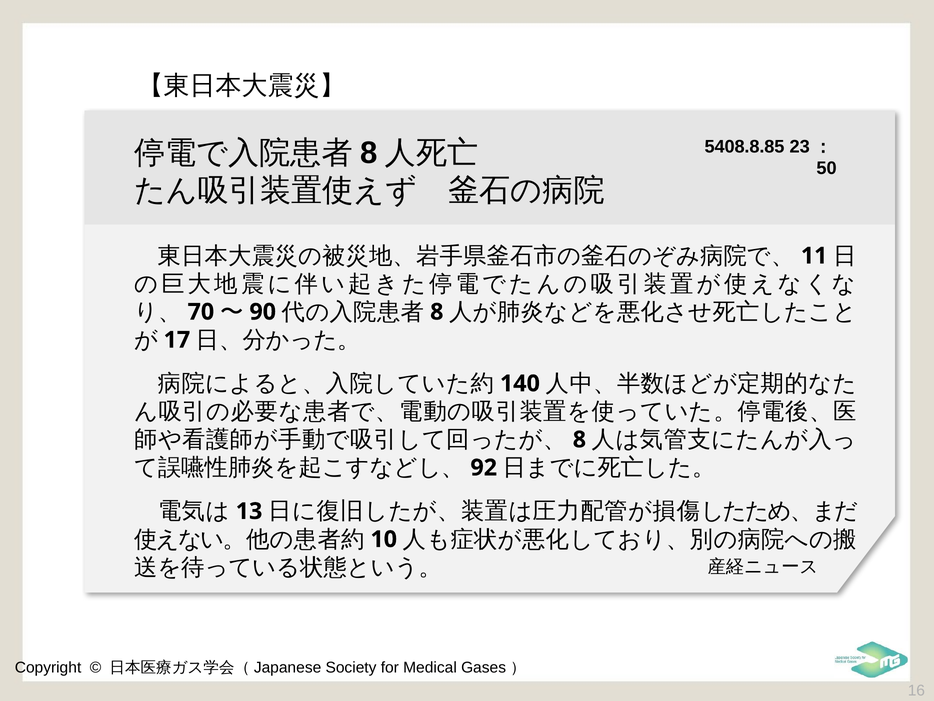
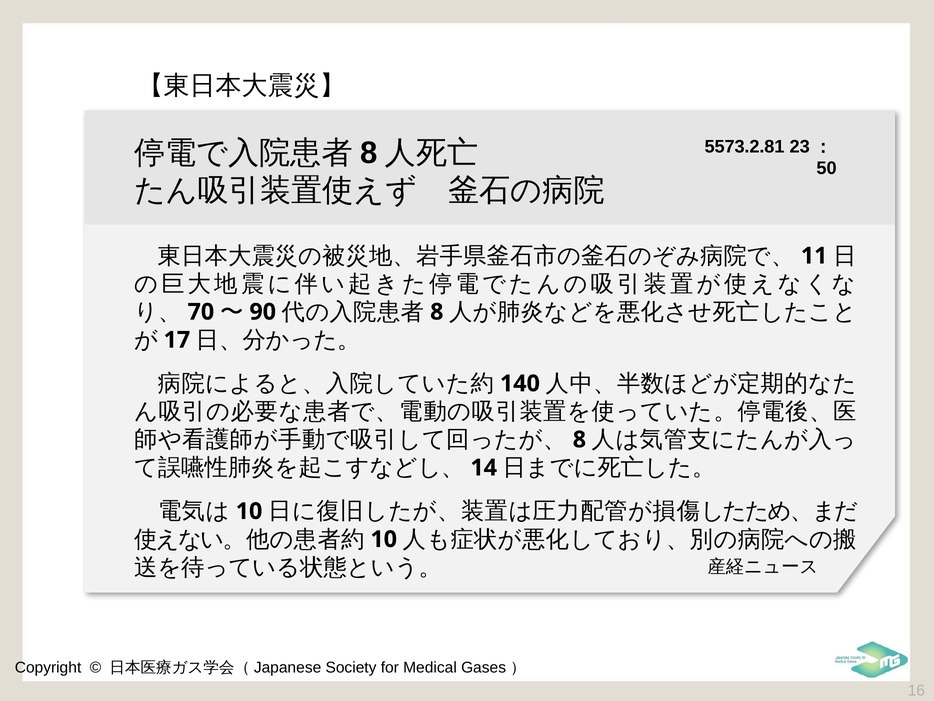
5408.8.85: 5408.8.85 -> 5573.2.81
92: 92 -> 14
13 at (249, 511): 13 -> 10
